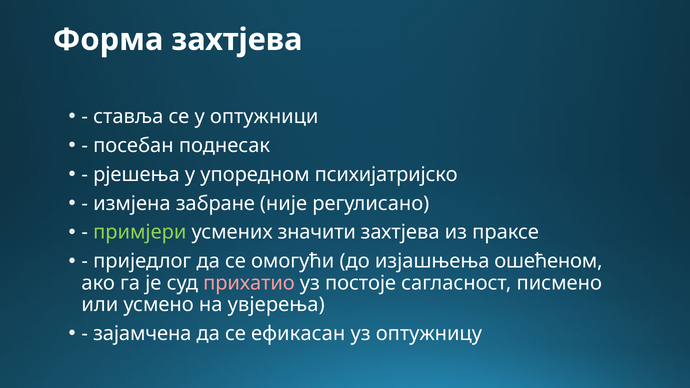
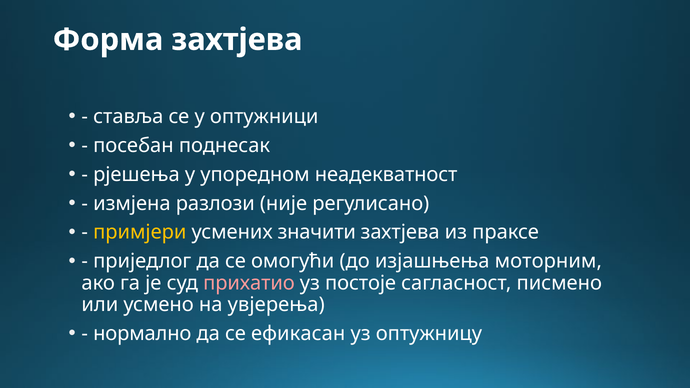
психијатријско: психијатријско -> неадекватност
забране: забране -> разлози
примјери colour: light green -> yellow
ошећеном: ошећеном -> моторним
зајамчена: зајамчена -> нормално
